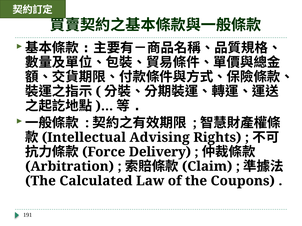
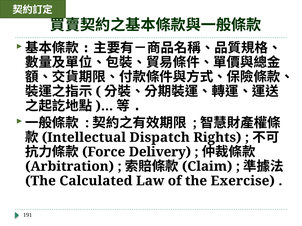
Advising: Advising -> Dispatch
Coupons: Coupons -> Exercise
